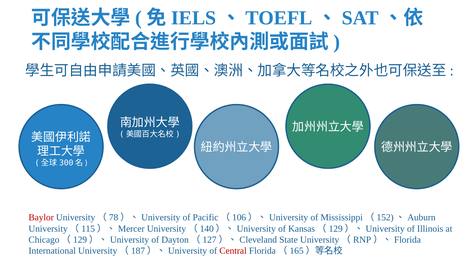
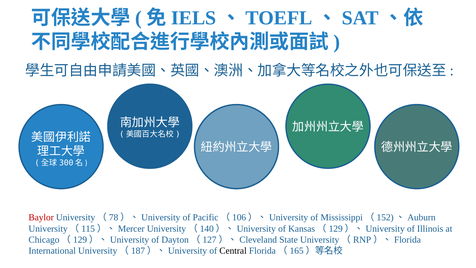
Central colour: red -> black
